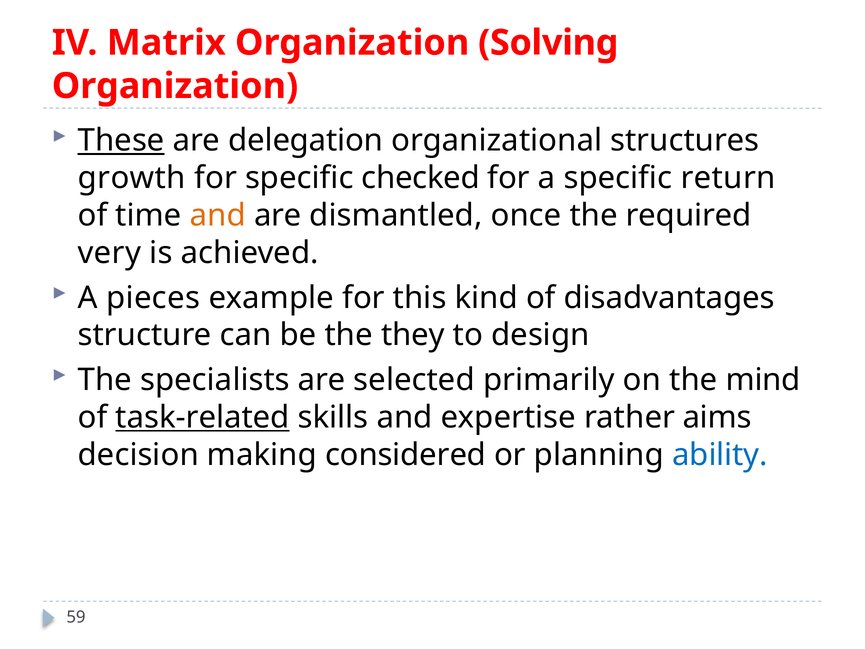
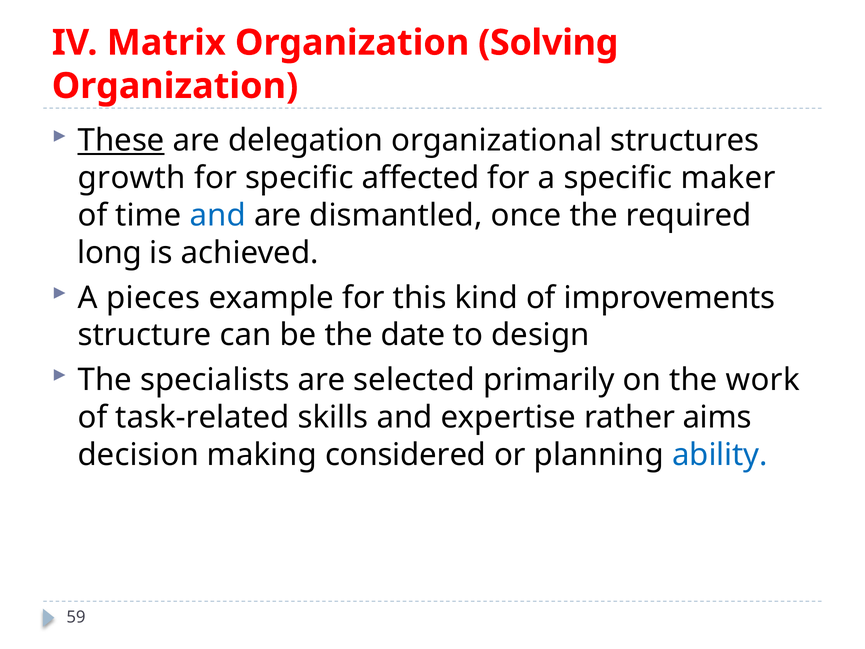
checked: checked -> affected
return: return -> maker
and at (218, 215) colour: orange -> blue
very: very -> long
disadvantages: disadvantages -> improvements
they: they -> date
mind: mind -> work
task-related underline: present -> none
